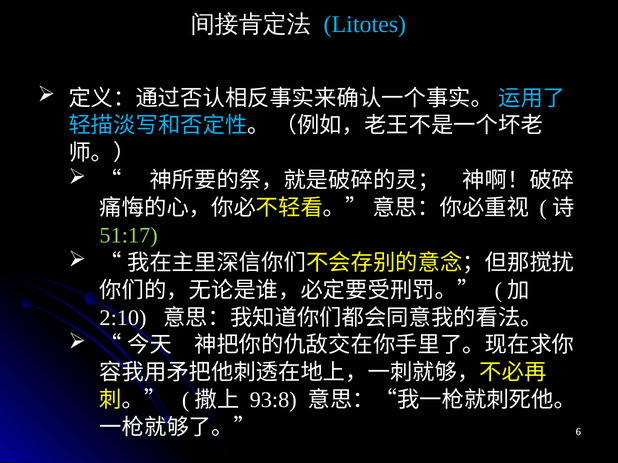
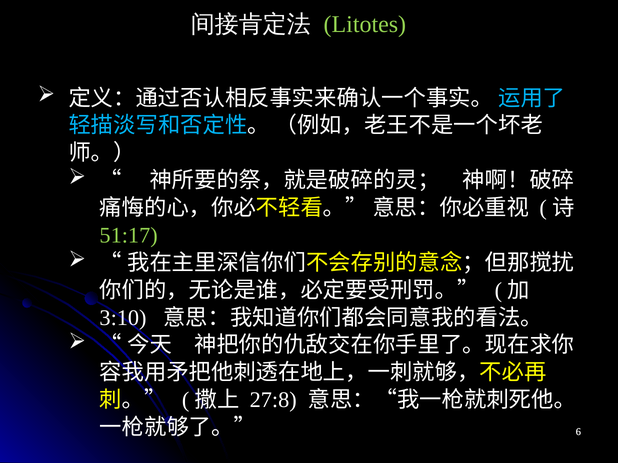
Litotes colour: light blue -> light green
2:10: 2:10 -> 3:10
93:8: 93:8 -> 27:8
